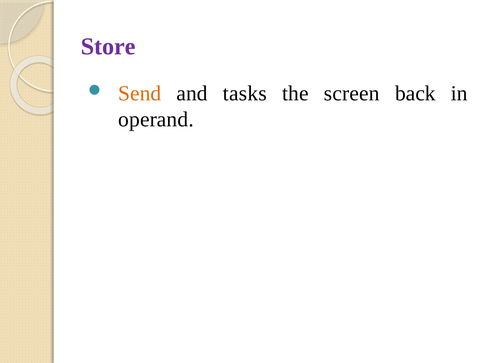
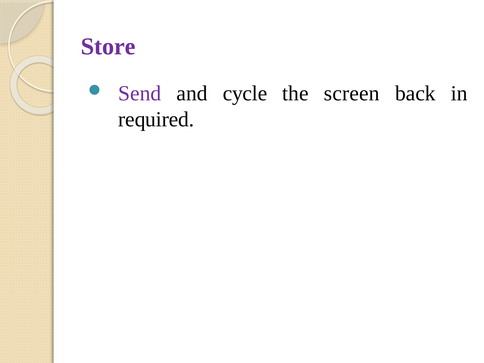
Send colour: orange -> purple
tasks: tasks -> cycle
operand: operand -> required
